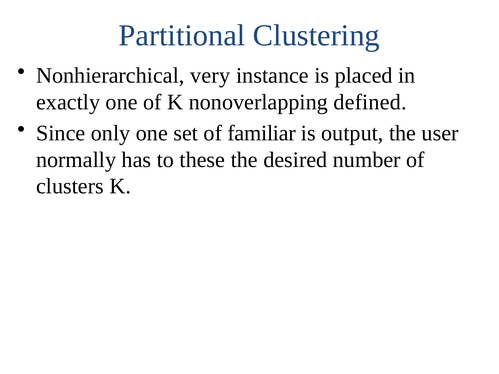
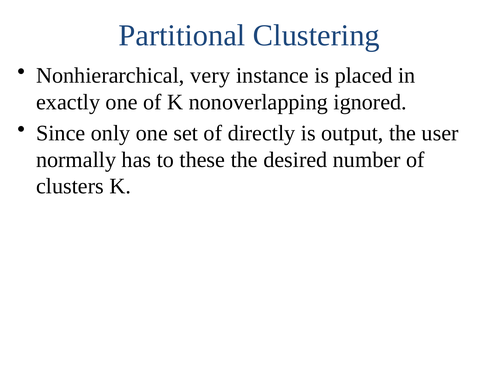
defined: defined -> ignored
familiar: familiar -> directly
